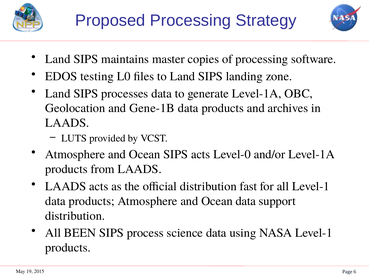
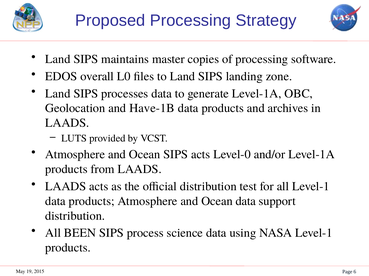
testing: testing -> overall
Gene-1B: Gene-1B -> Have-1B
fast: fast -> test
